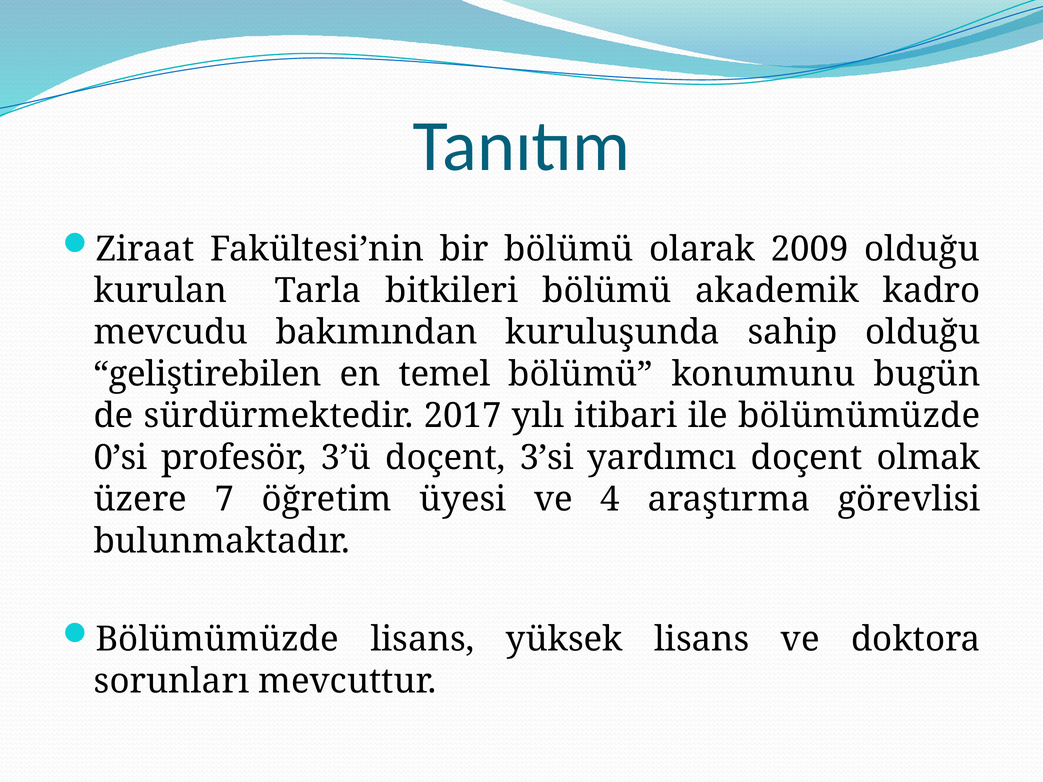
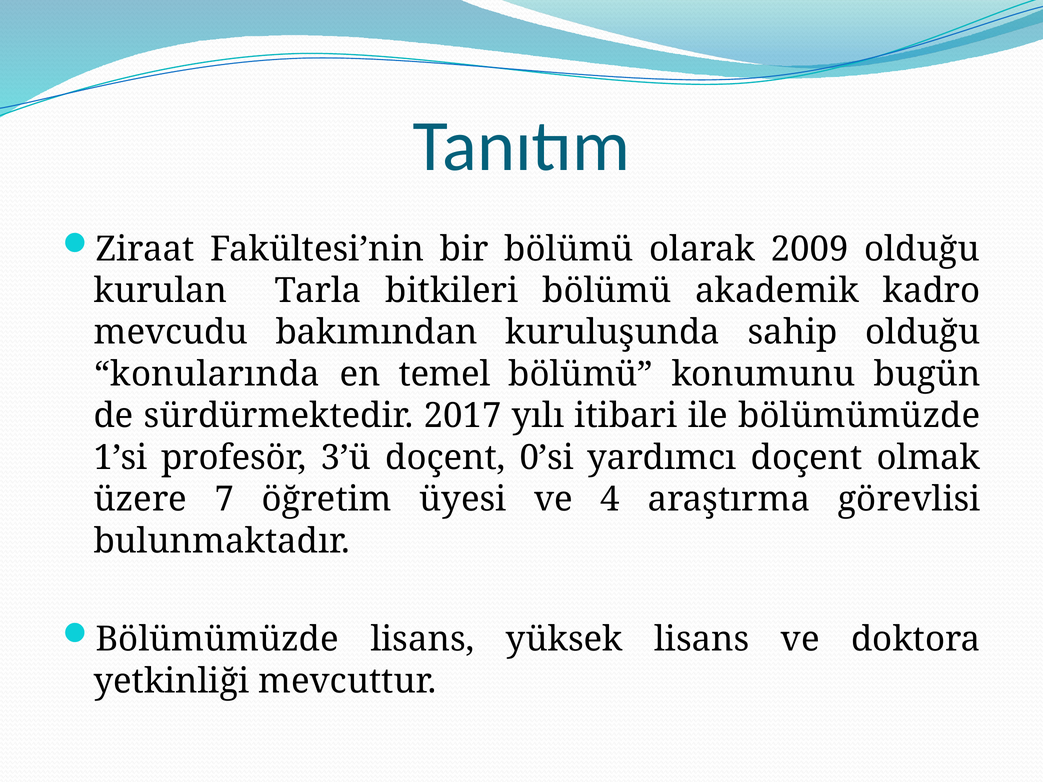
geliştirebilen: geliştirebilen -> konularında
0’si: 0’si -> 1’si
3’si: 3’si -> 0’si
sorunları: sorunları -> yetkinliği
